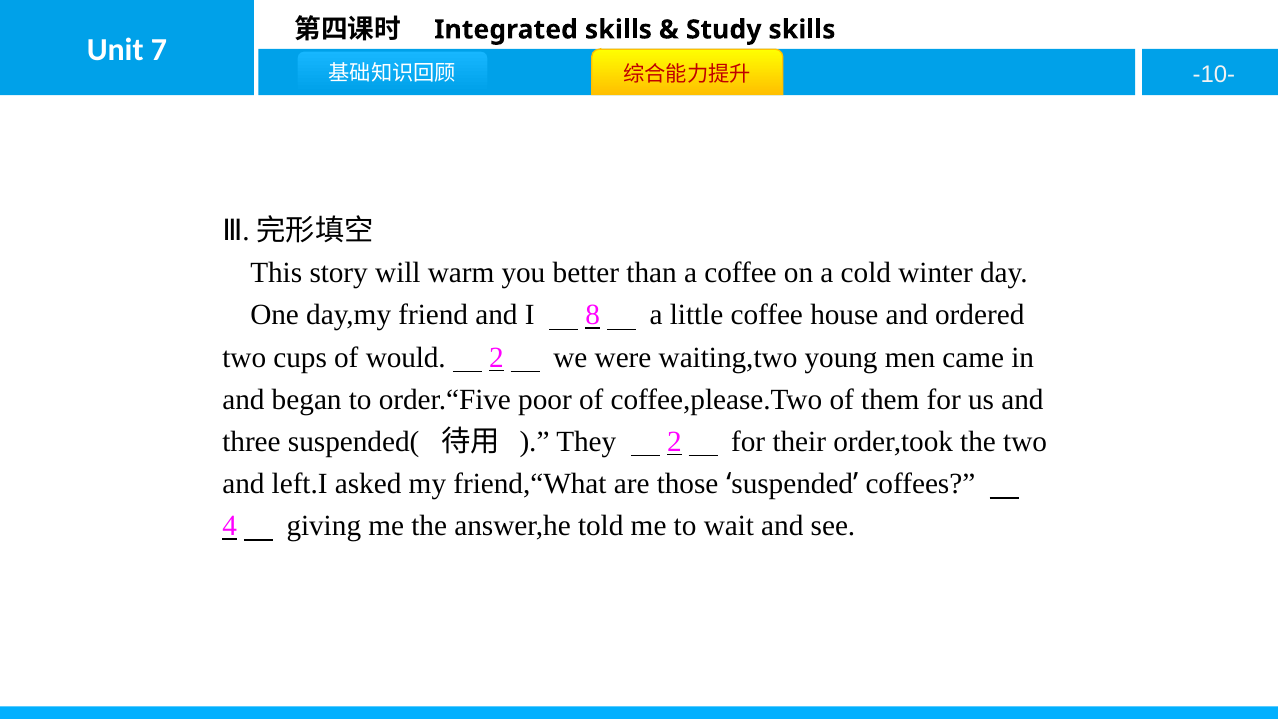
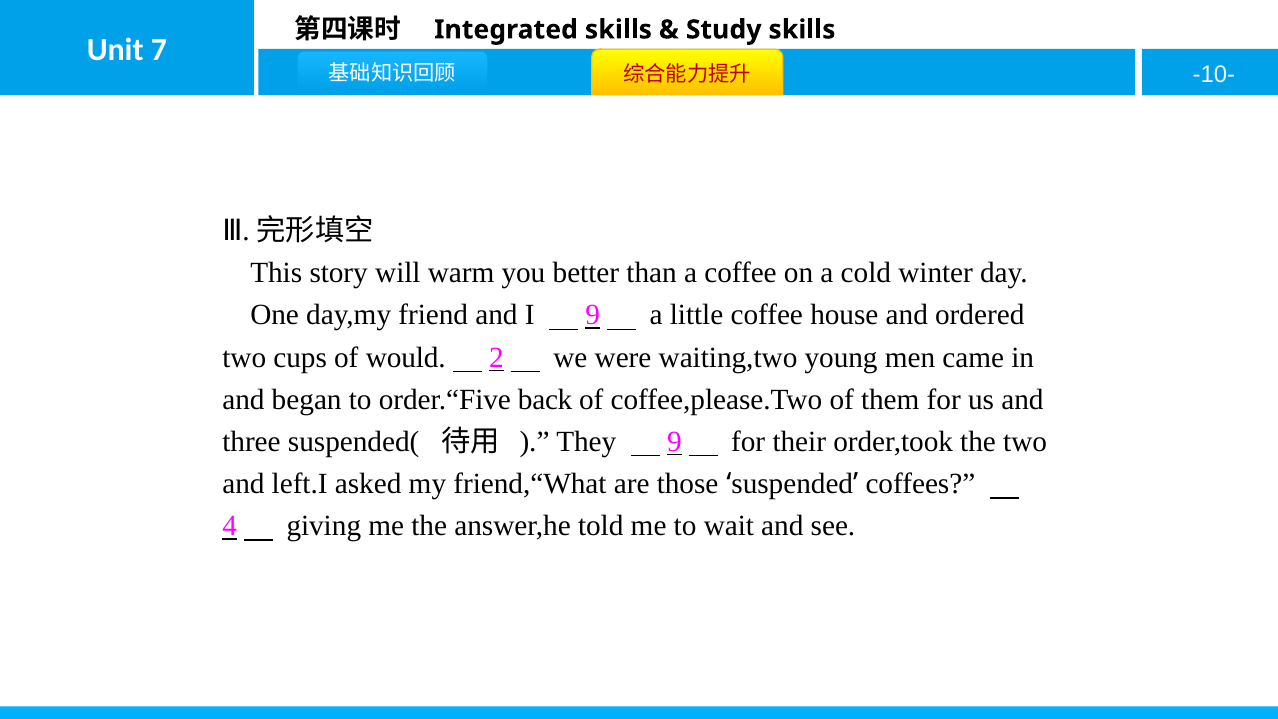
I 8: 8 -> 9
poor: poor -> back
They 2: 2 -> 9
